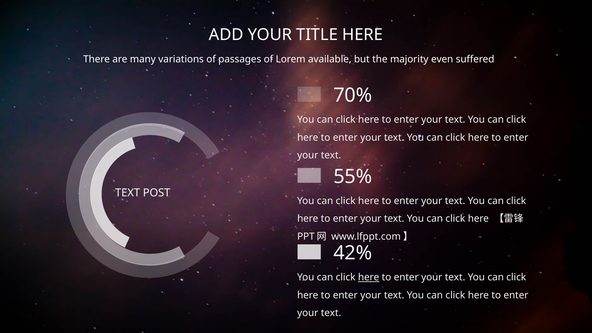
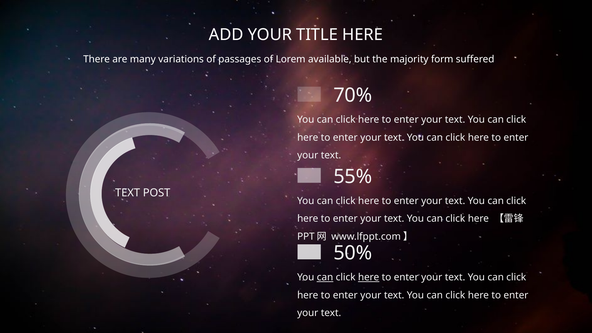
even: even -> form
42%: 42% -> 50%
can at (325, 277) underline: none -> present
